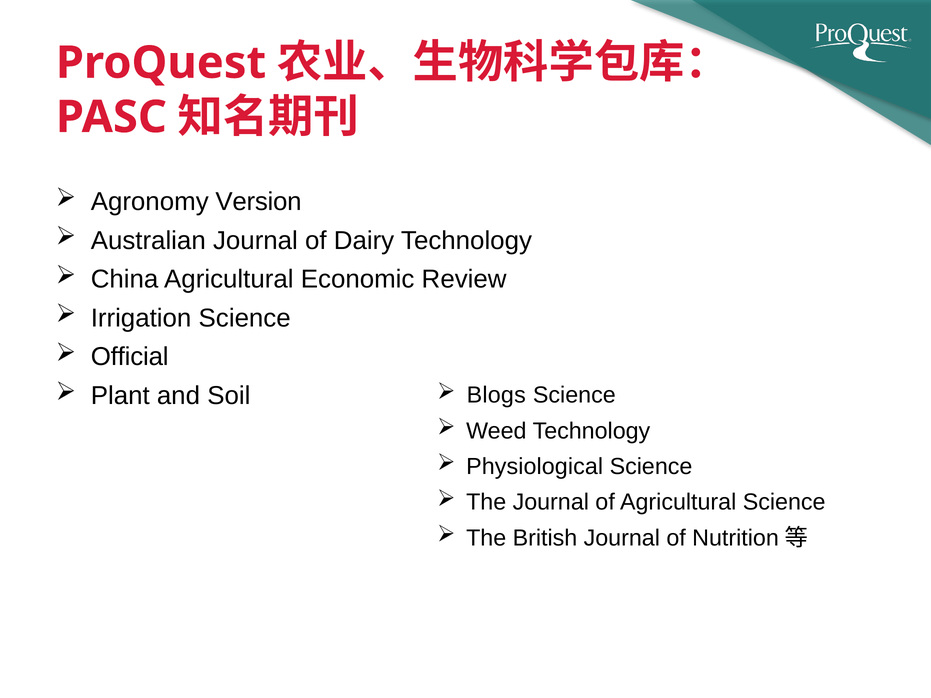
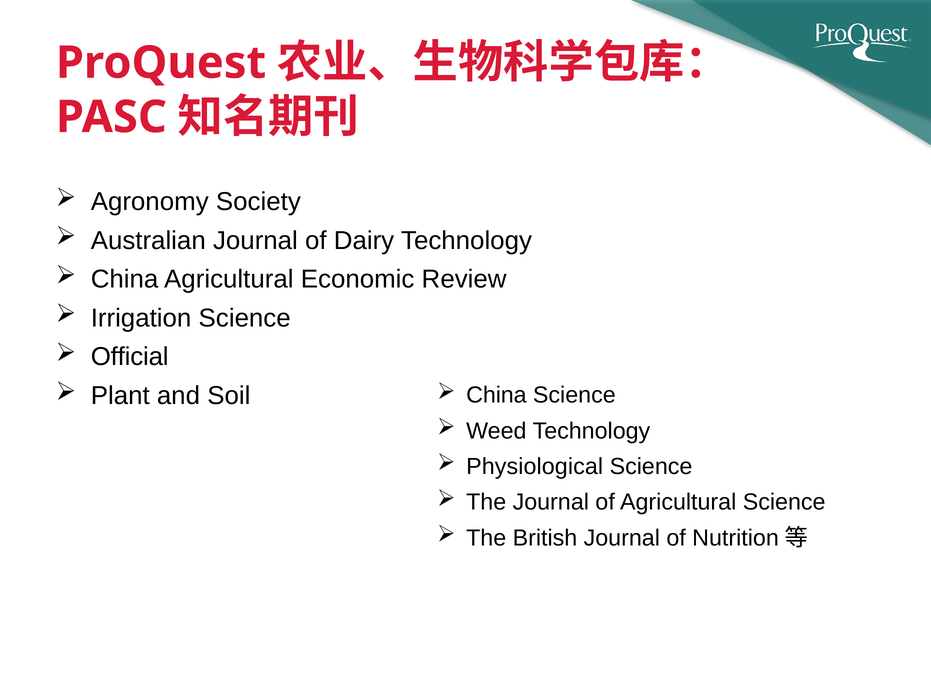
Version: Version -> Society
Blogs at (496, 395): Blogs -> China
